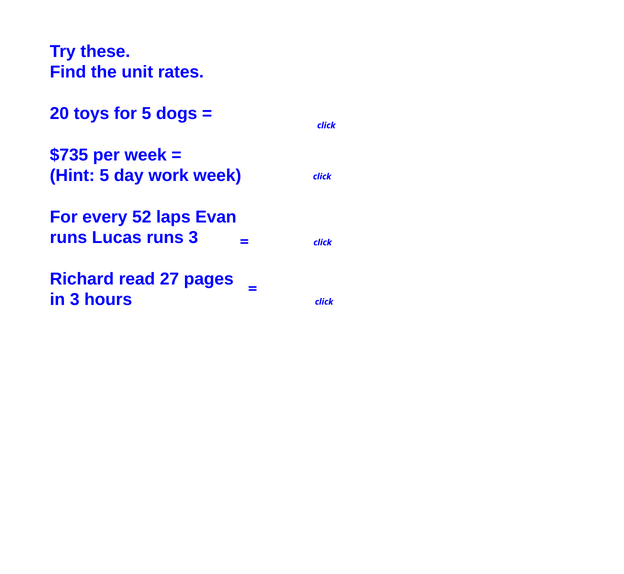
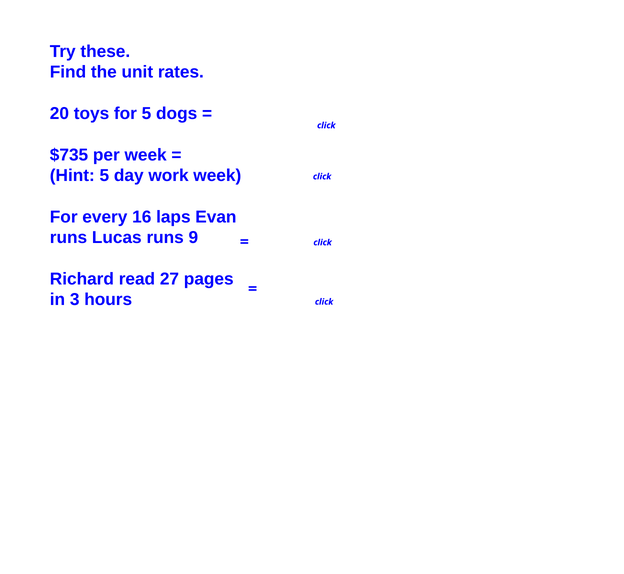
52: 52 -> 16
Lucas runs 3: 3 -> 9
